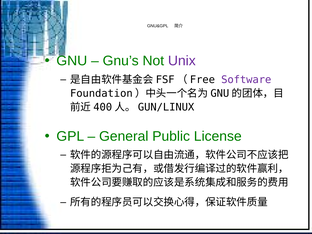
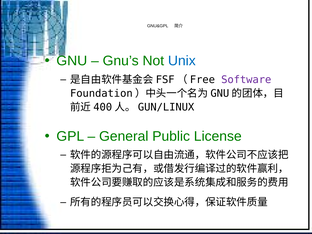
Unix colour: purple -> blue
